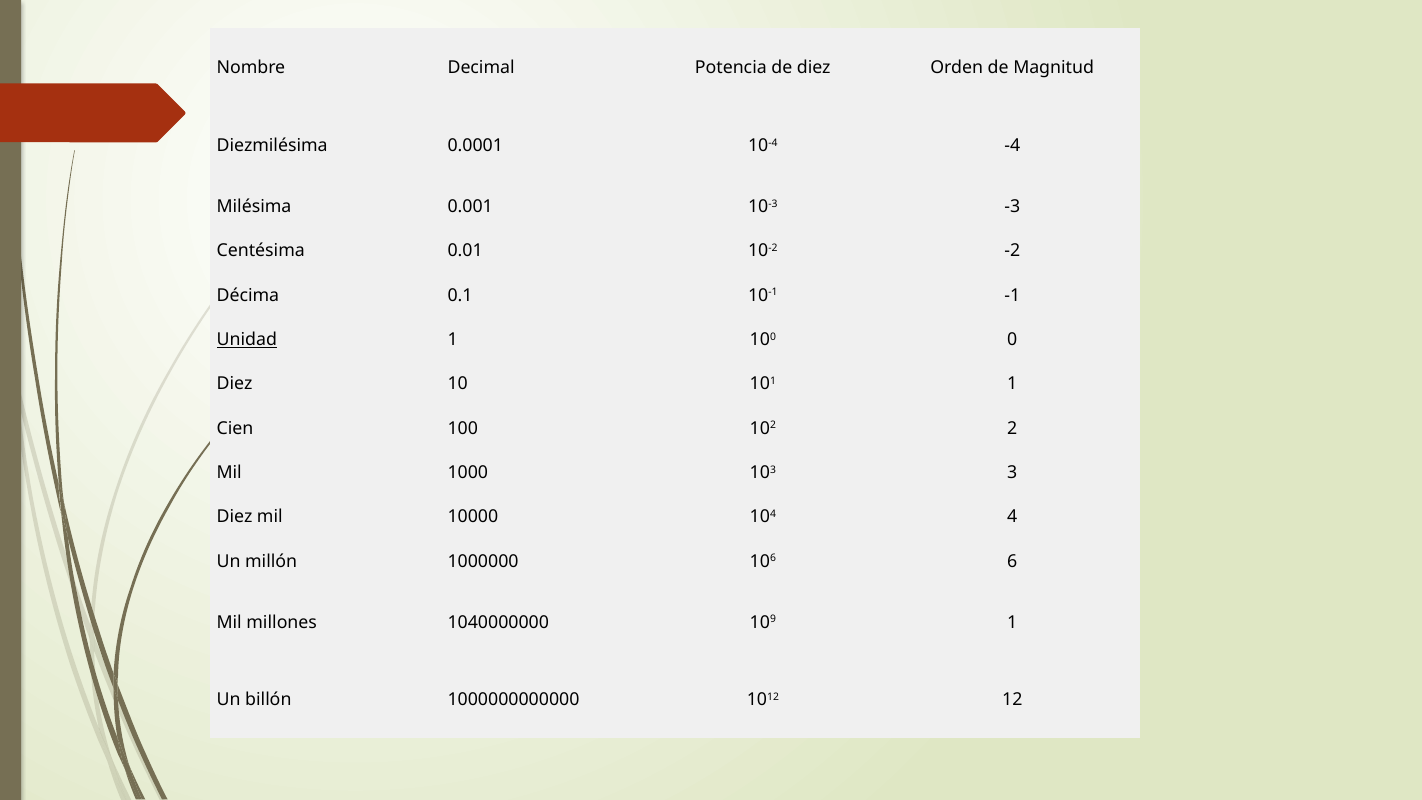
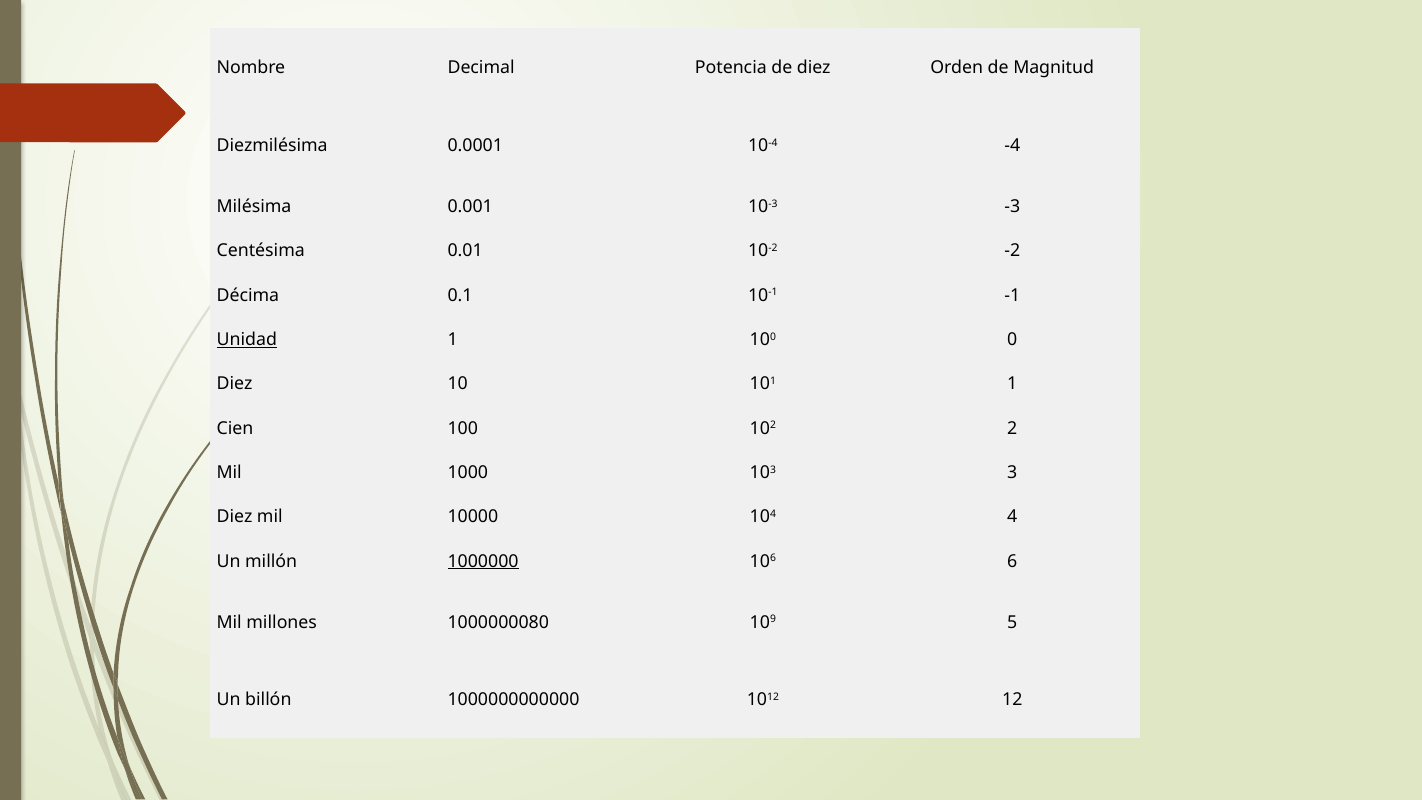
1000000 underline: none -> present
1040000000: 1040000000 -> 1000000080
109 1: 1 -> 5
